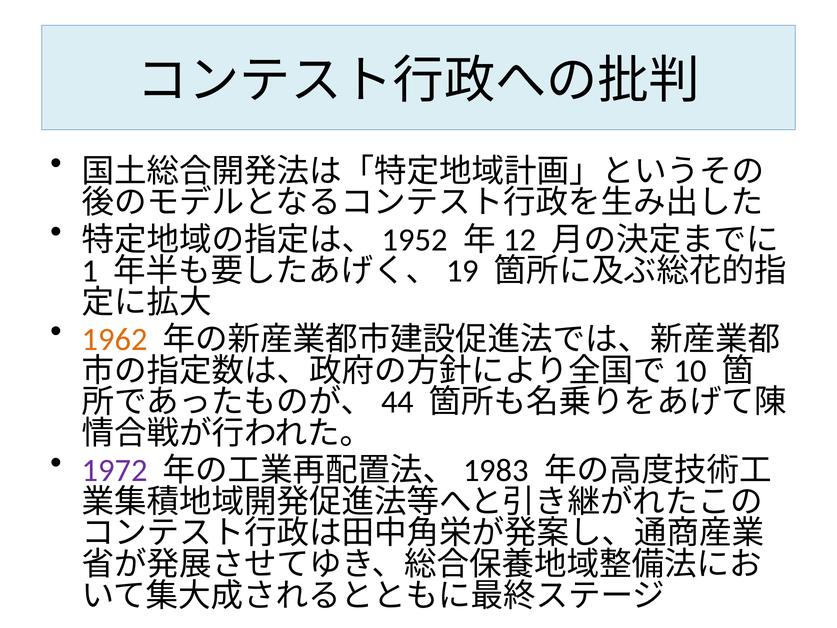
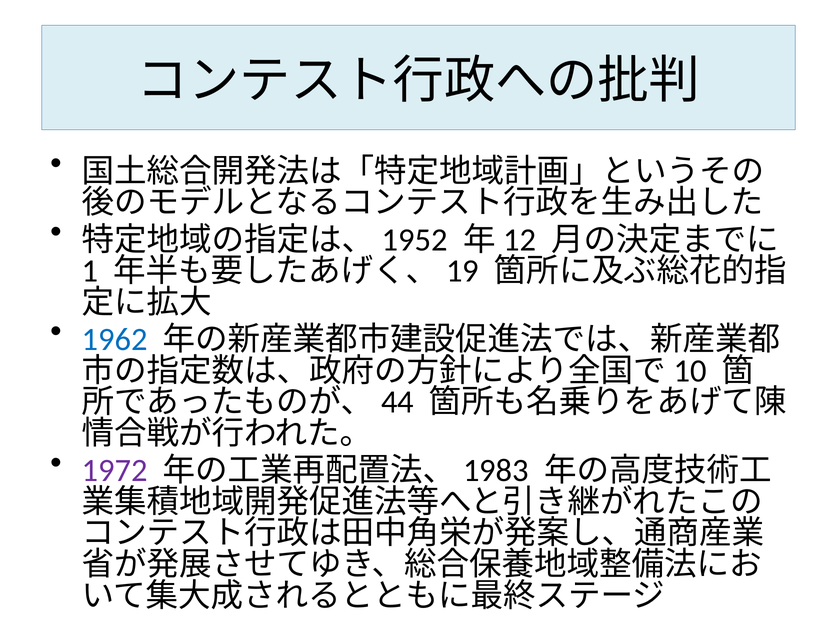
1962 colour: orange -> blue
